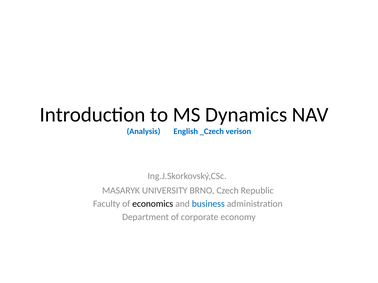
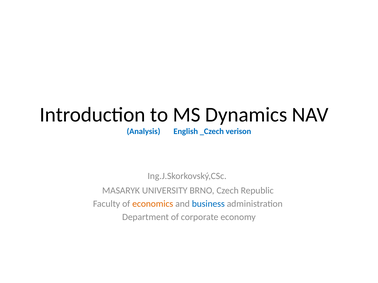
economics colour: black -> orange
